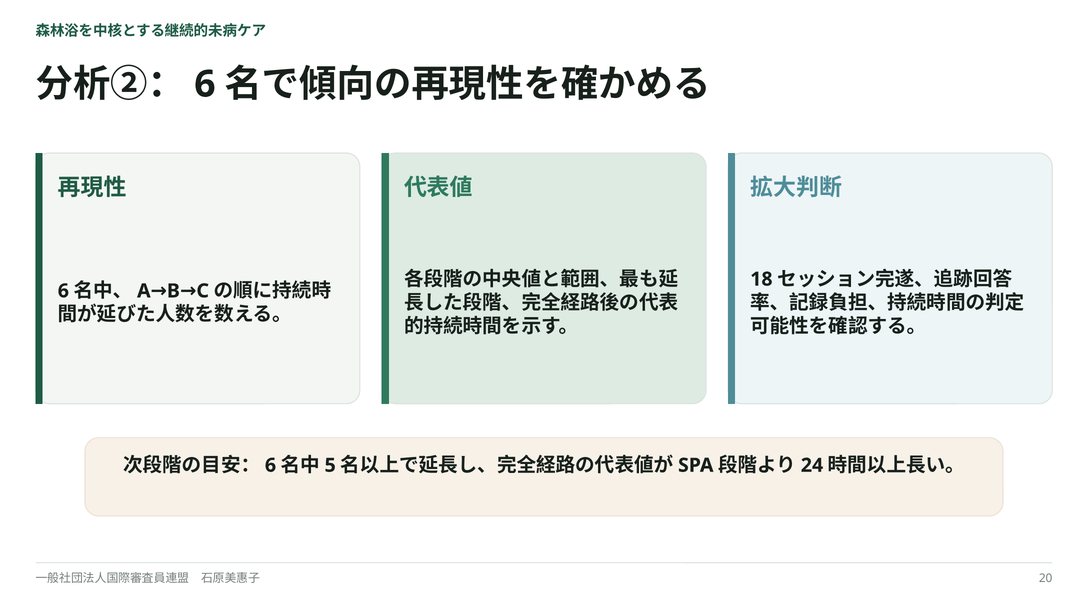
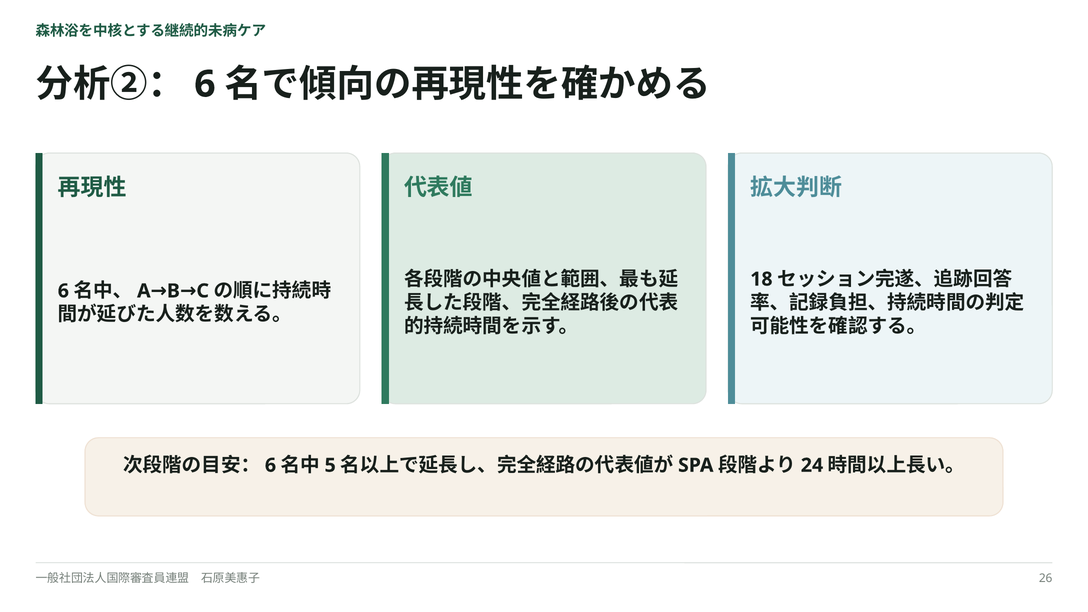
20: 20 -> 26
